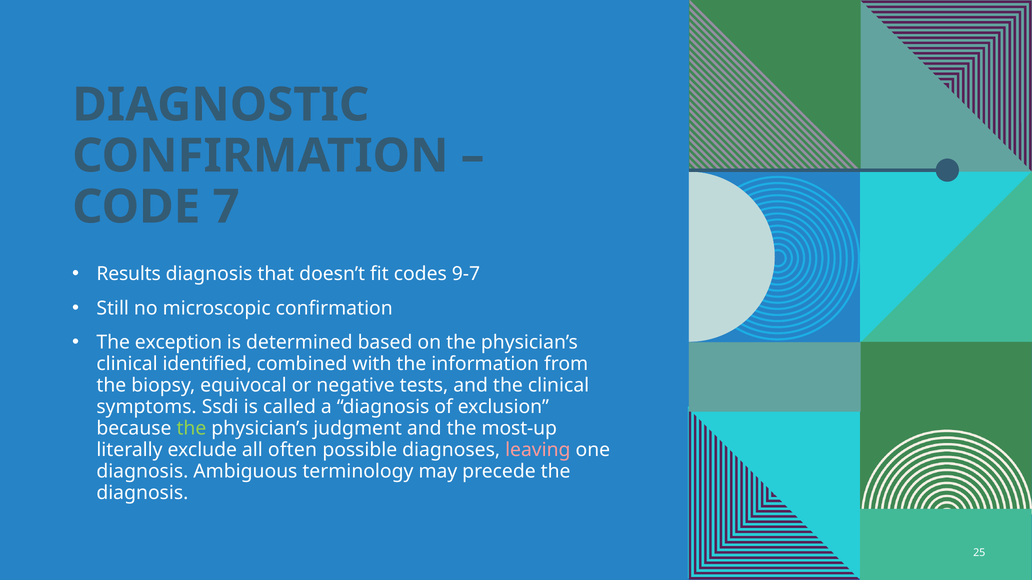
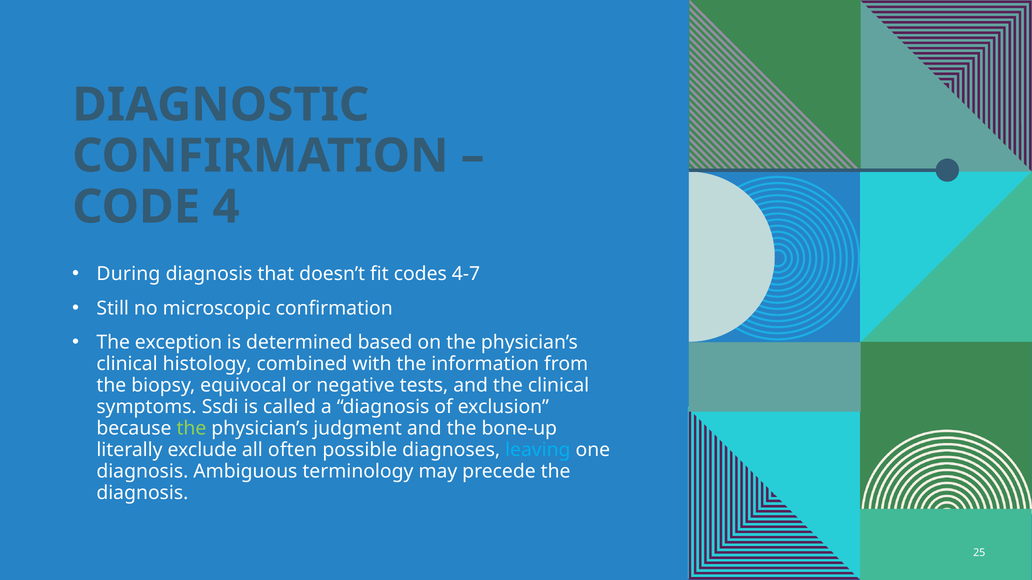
7: 7 -> 4
Results: Results -> During
9-7: 9-7 -> 4-7
identified: identified -> histology
most-up: most-up -> bone-up
leaving colour: pink -> light blue
